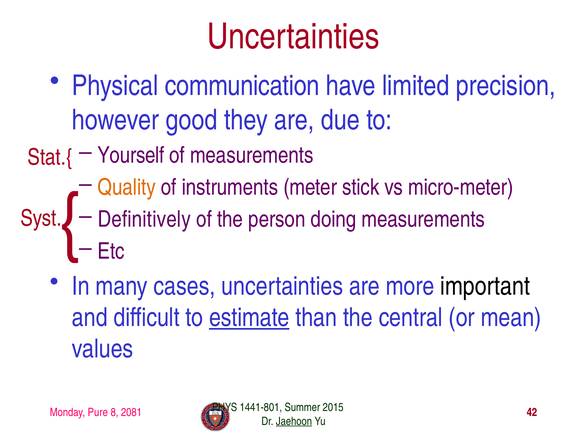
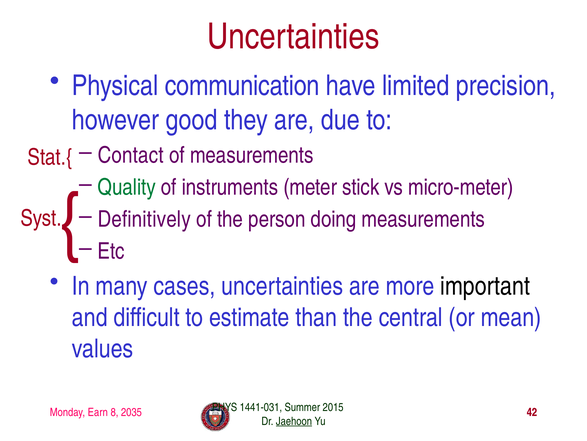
Yourself: Yourself -> Contact
Quality colour: orange -> green
estimate underline: present -> none
1441-801: 1441-801 -> 1441-031
Pure: Pure -> Earn
2081: 2081 -> 2035
